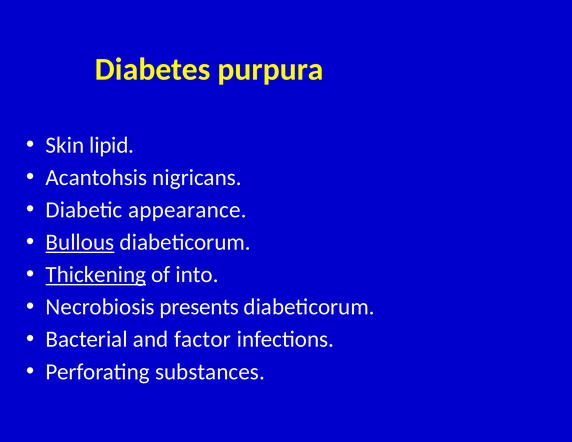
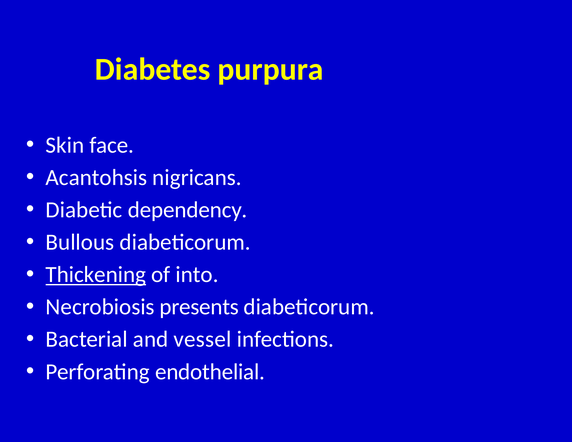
lipid: lipid -> face
appearance: appearance -> dependency
Bullous underline: present -> none
factor: factor -> vessel
substances: substances -> endothelial
